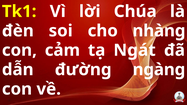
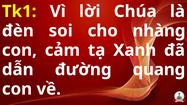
Ngát: Ngát -> Xanh
ngàng: ngàng -> quang
